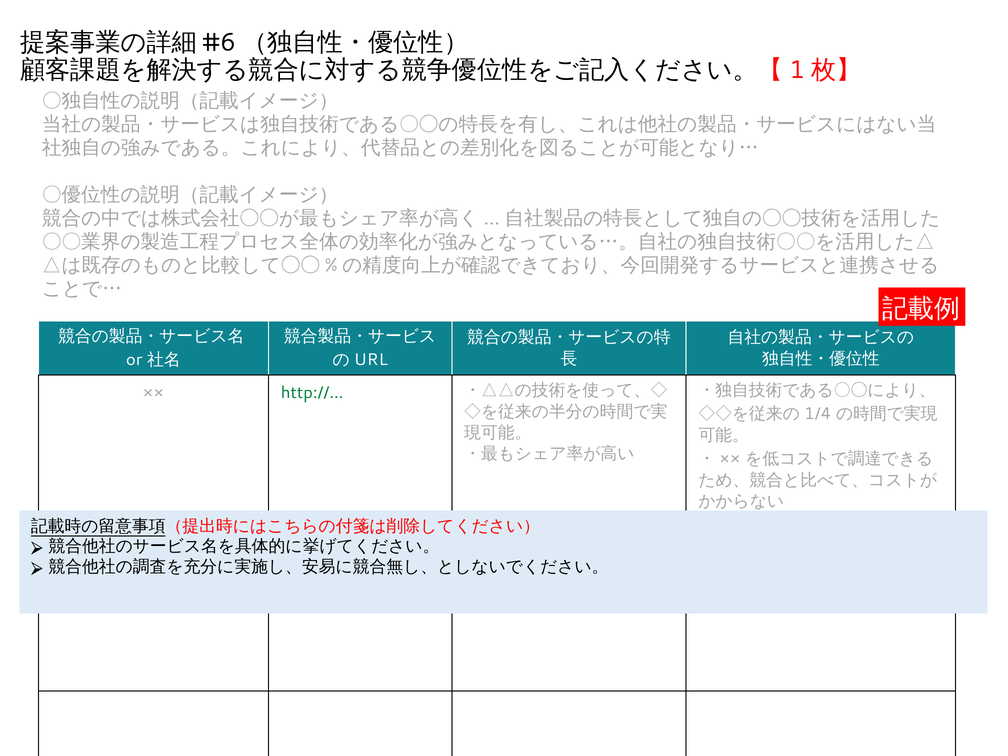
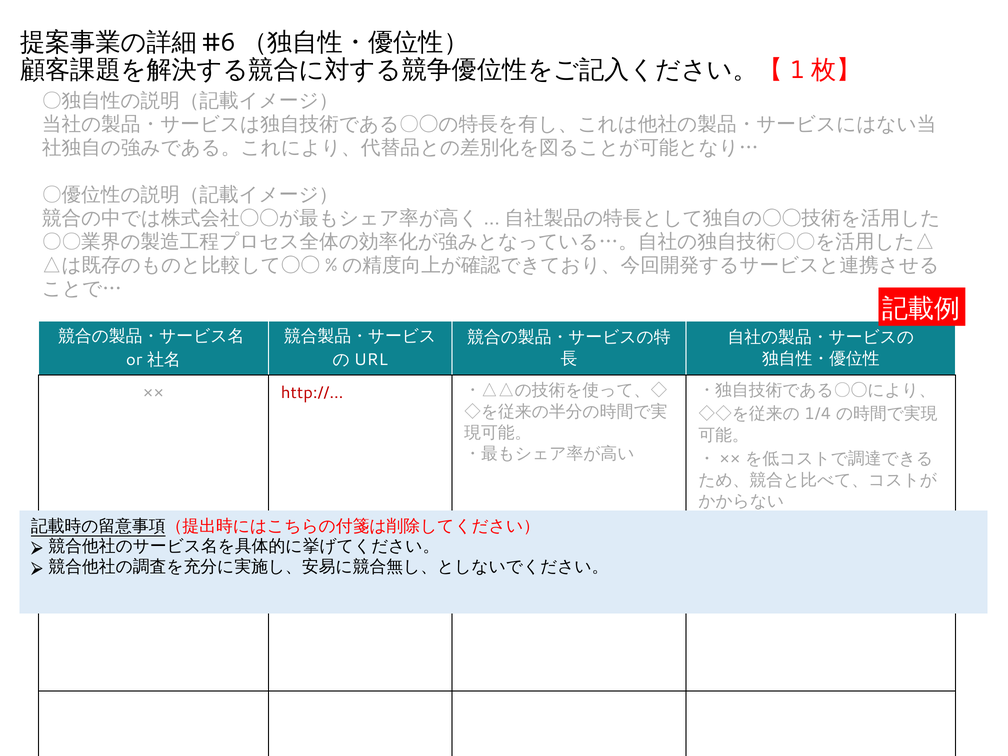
http:// colour: green -> red
